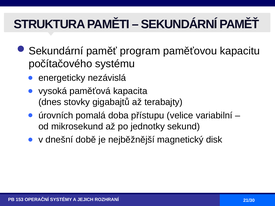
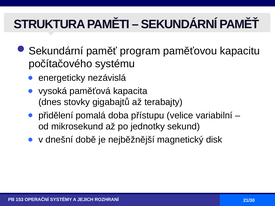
úrovních: úrovních -> přidělení
